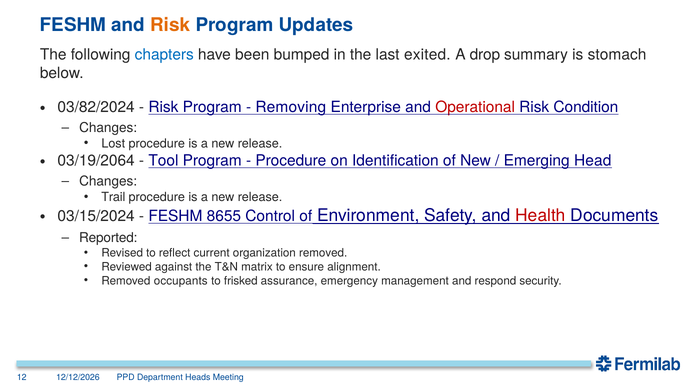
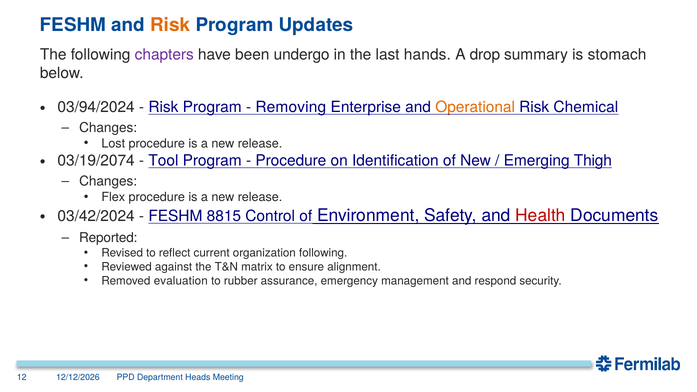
chapters colour: blue -> purple
bumped: bumped -> undergo
exited: exited -> hands
03/82/2024: 03/82/2024 -> 03/94/2024
Operational colour: red -> orange
Condition: Condition -> Chemical
03/19/2064: 03/19/2064 -> 03/19/2074
Head: Head -> Thigh
Trail: Trail -> Flex
03/15/2024: 03/15/2024 -> 03/42/2024
8655: 8655 -> 8815
organization removed: removed -> following
occupants: occupants -> evaluation
frisked: frisked -> rubber
